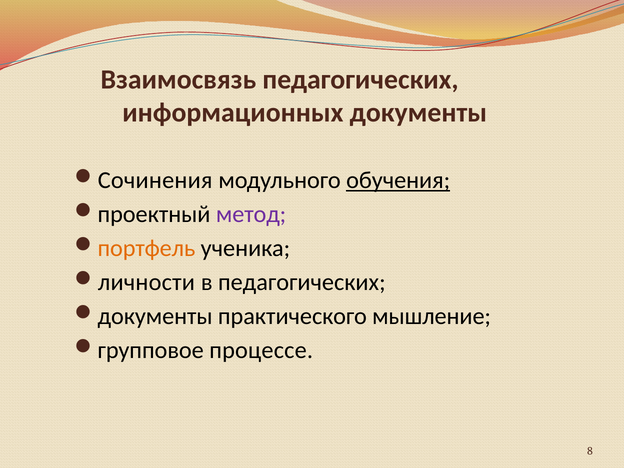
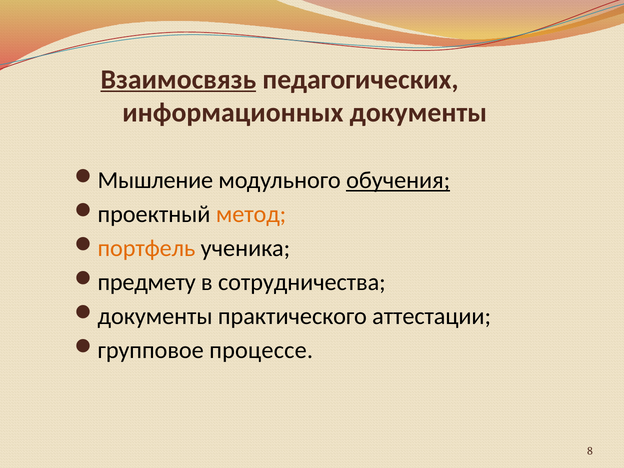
Взаимосвязь underline: none -> present
Сочинения: Сочинения -> Мышление
метод colour: purple -> orange
личности: личности -> предмету
в педагогических: педагогических -> сотрудничества
мышление: мышление -> аттестации
